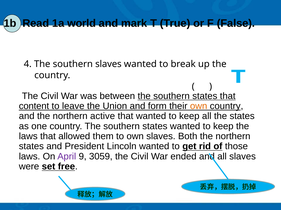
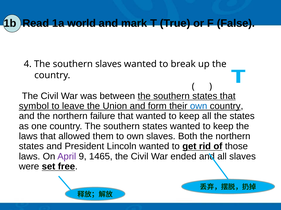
content: content -> symbol
own at (199, 106) colour: orange -> blue
active: active -> failure
3059: 3059 -> 1465
